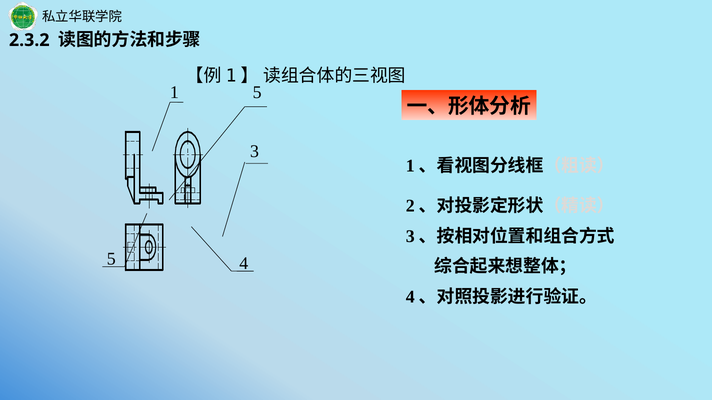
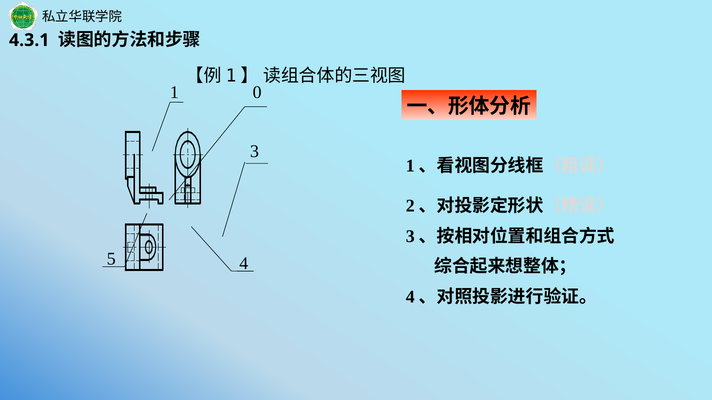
2.3.2: 2.3.2 -> 4.3.1
1 5: 5 -> 0
